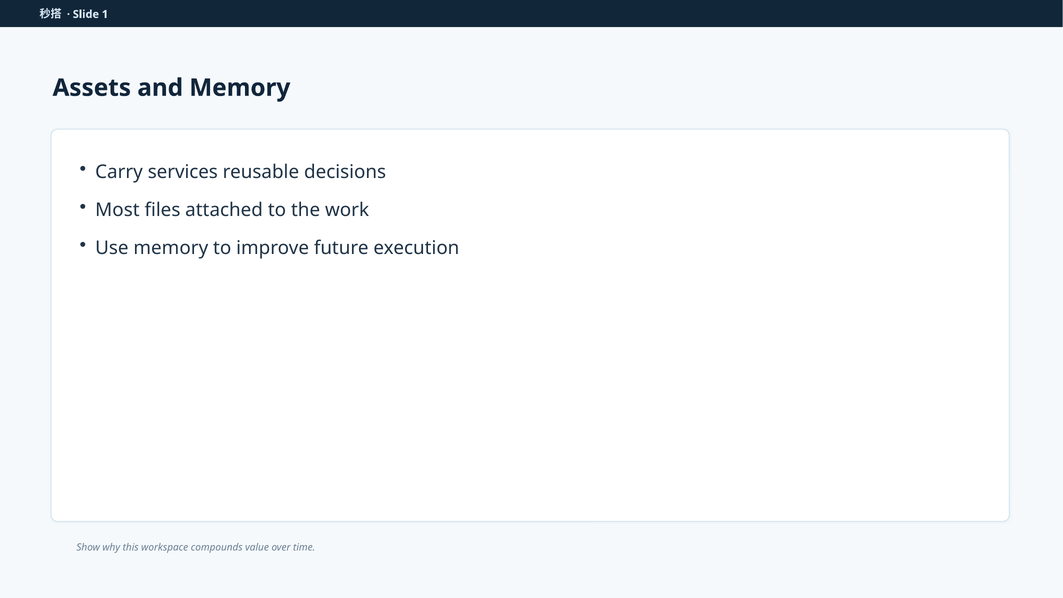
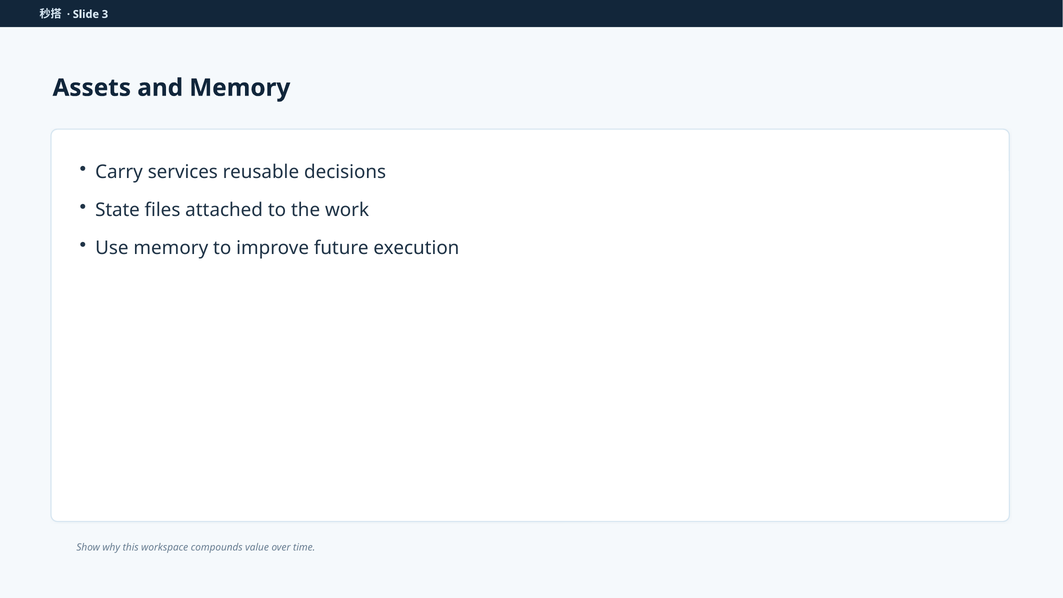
1: 1 -> 3
Most: Most -> State
